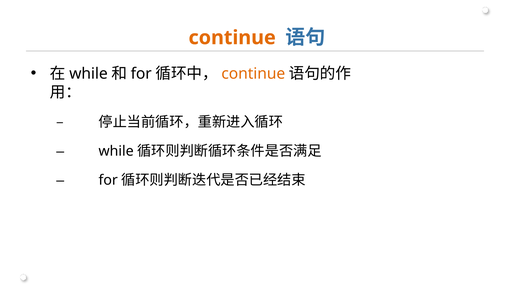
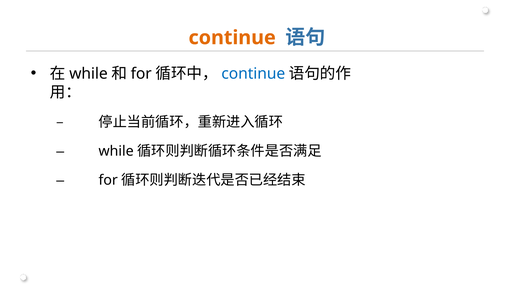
continue at (253, 74) colour: orange -> blue
